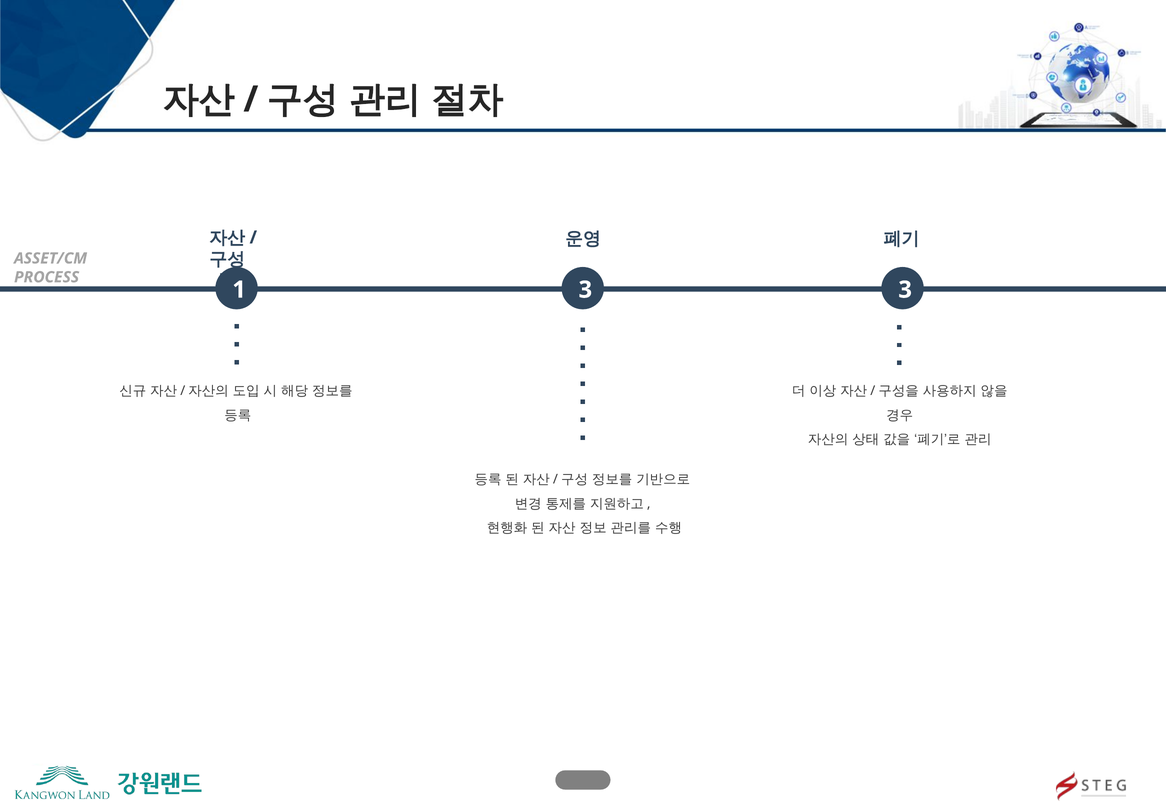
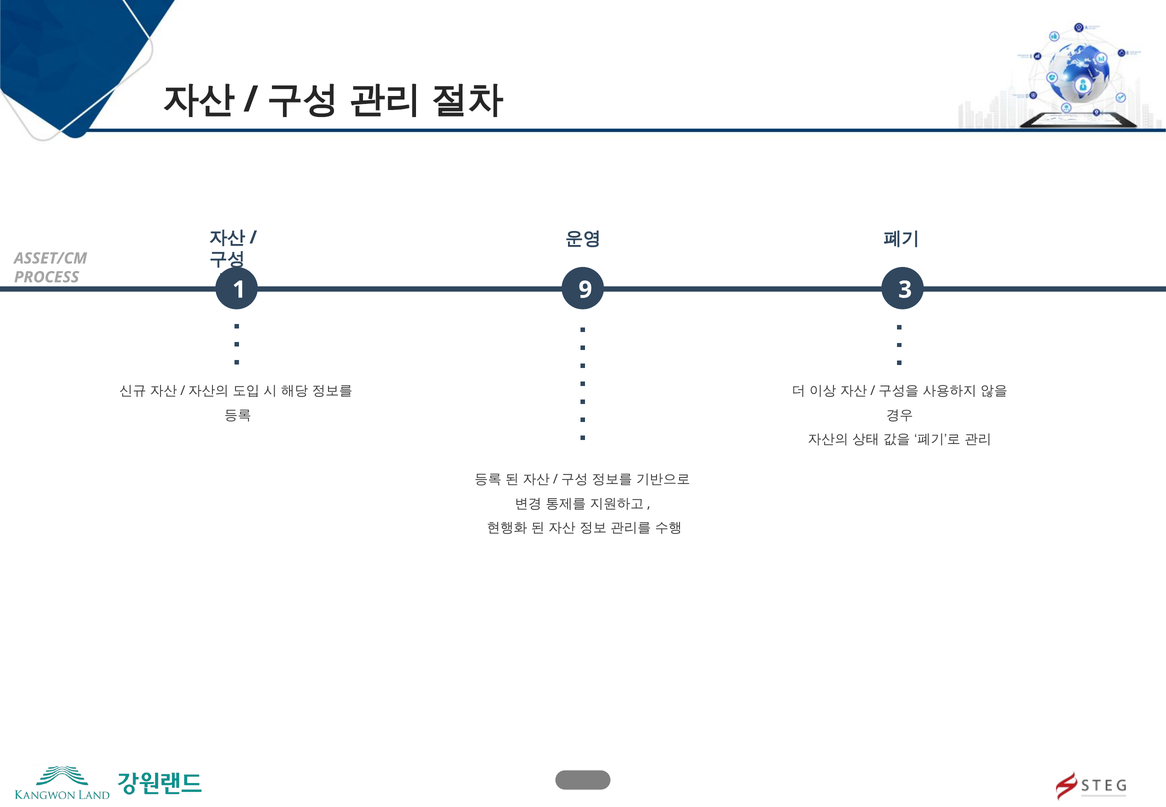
1 3: 3 -> 9
